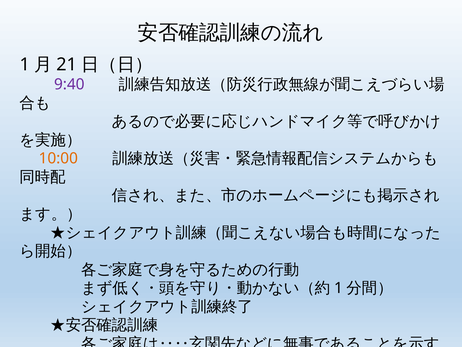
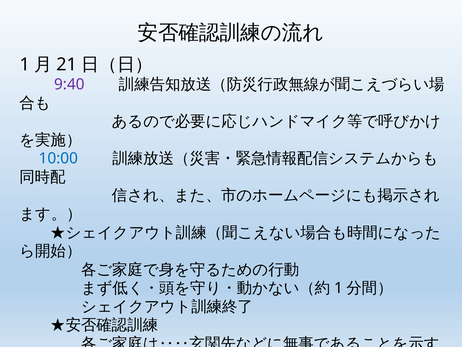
10:00 colour: orange -> blue
